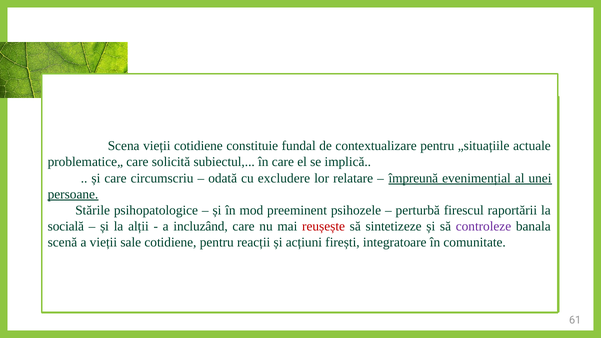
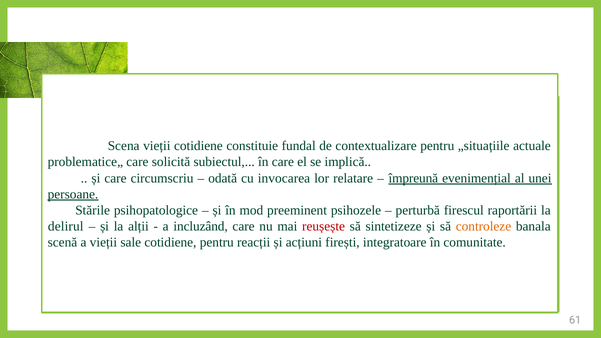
excludere: excludere -> invocarea
socială: socială -> delirul
controleze colour: purple -> orange
